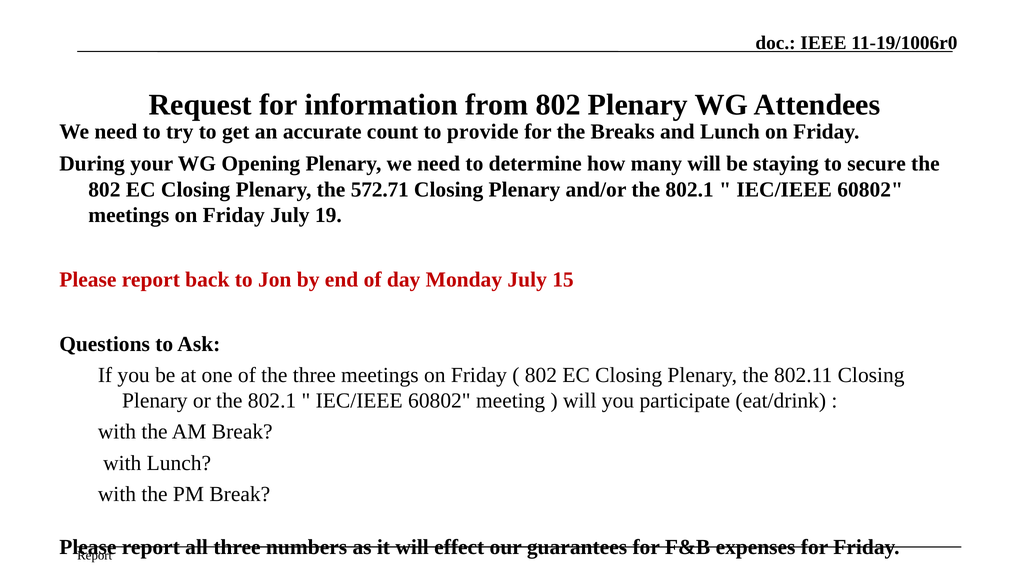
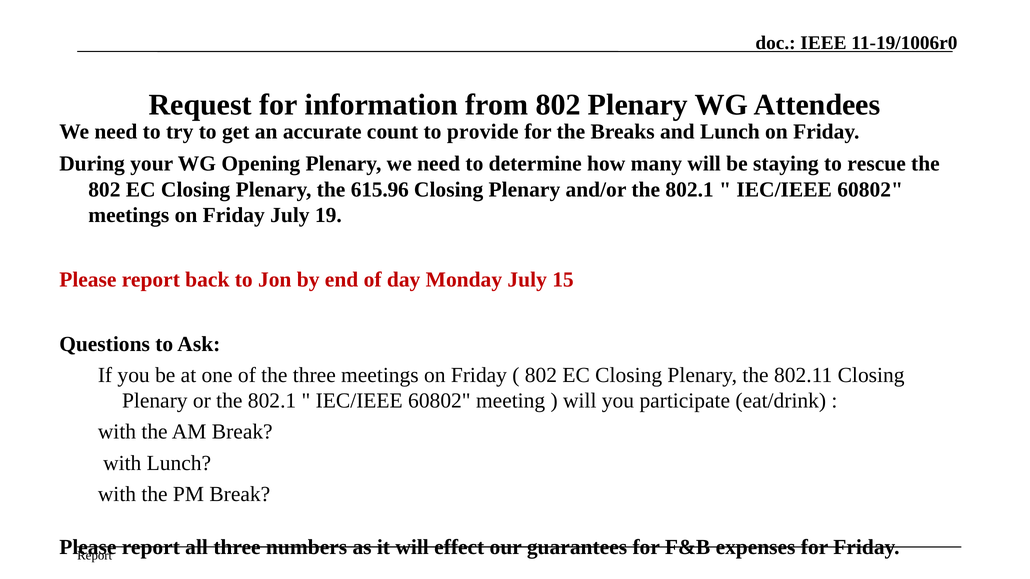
secure: secure -> rescue
572.71: 572.71 -> 615.96
